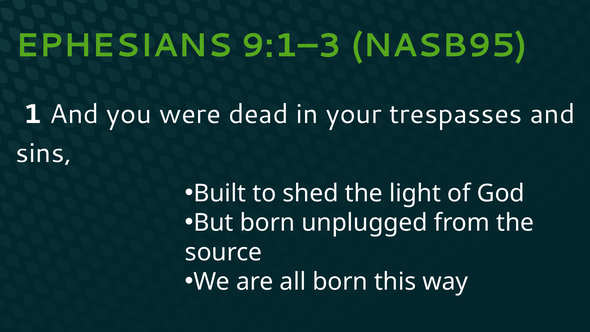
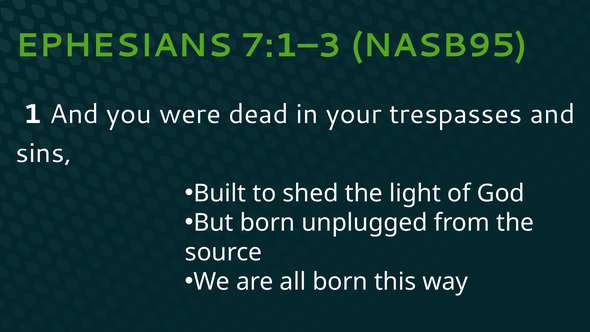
9:1–3: 9:1–3 -> 7:1–3
